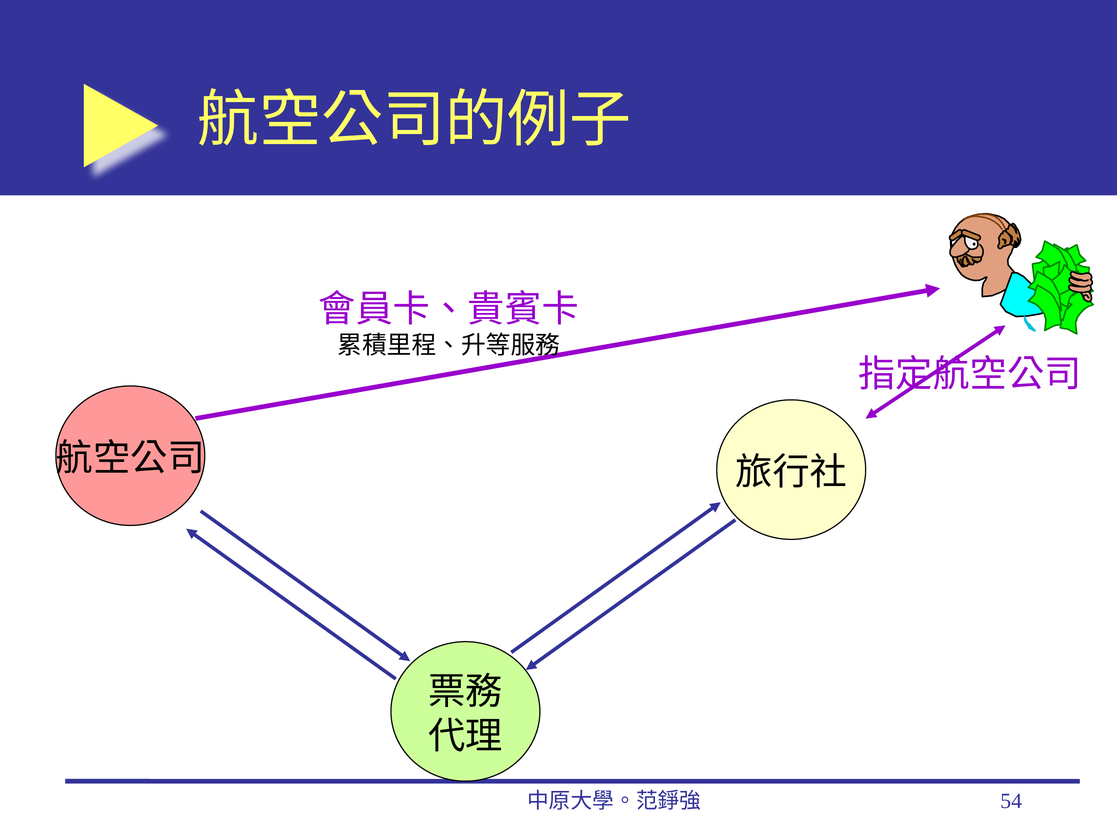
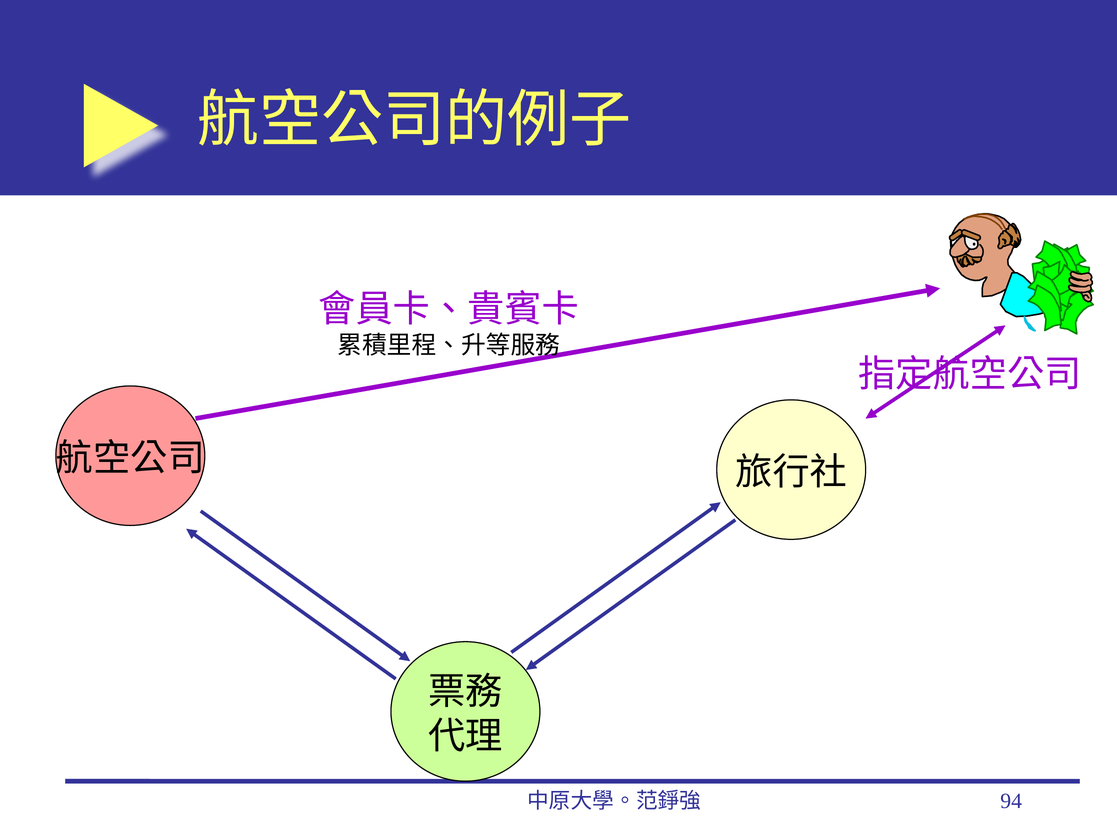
54: 54 -> 94
